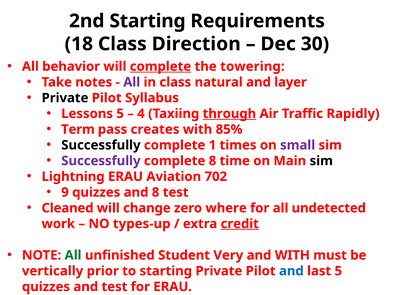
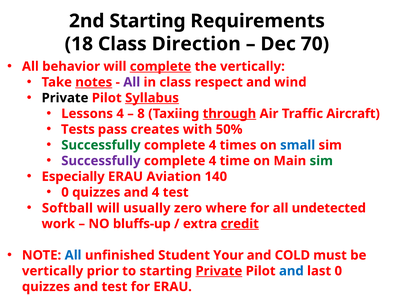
30: 30 -> 70
the towering: towering -> vertically
notes underline: none -> present
natural: natural -> respect
layer: layer -> wind
Syllabus underline: none -> present
Lessons 5: 5 -> 4
4: 4 -> 8
Rapidly: Rapidly -> Aircraft
Term: Term -> Tests
85%: 85% -> 50%
Successfully at (101, 145) colour: black -> green
1 at (212, 145): 1 -> 4
small colour: purple -> blue
8 at (212, 161): 8 -> 4
sim at (321, 161) colour: black -> green
Lightning: Lightning -> Especially
702: 702 -> 140
9 at (65, 193): 9 -> 0
and 8: 8 -> 4
Cleaned: Cleaned -> Softball
change: change -> usually
types-up: types-up -> bluffs-up
All at (73, 256) colour: green -> blue
Very: Very -> Your
and WITH: WITH -> COLD
Private at (219, 271) underline: none -> present
last 5: 5 -> 0
